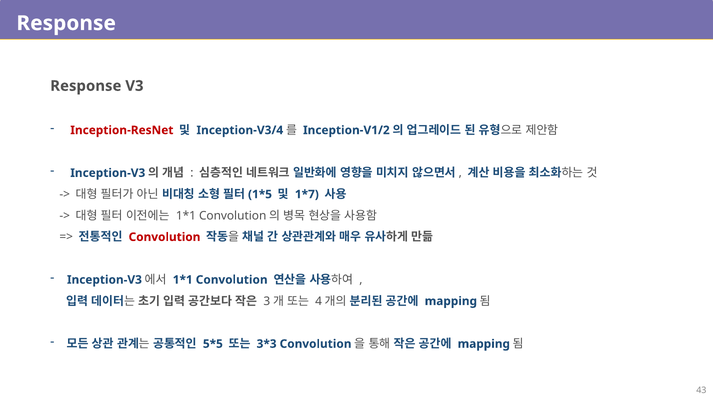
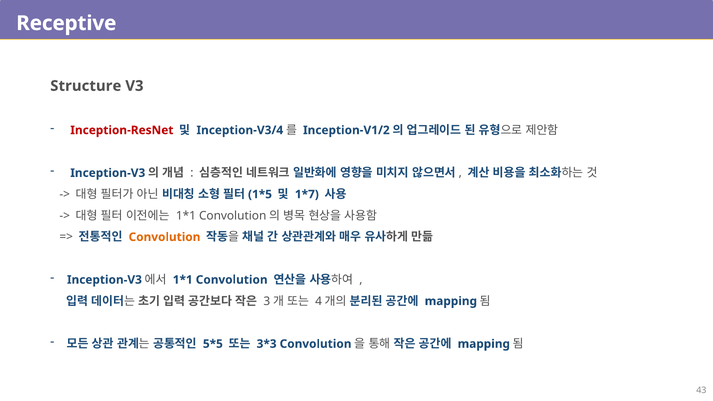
Response at (66, 23): Response -> Receptive
Response at (86, 86): Response -> Structure
Convolution at (164, 237) colour: red -> orange
